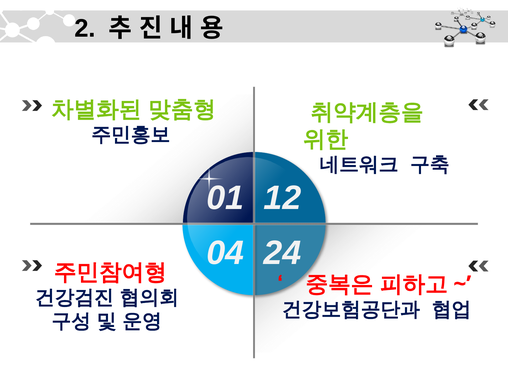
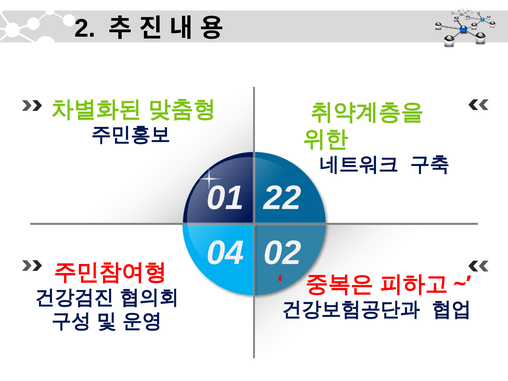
12: 12 -> 22
24: 24 -> 02
